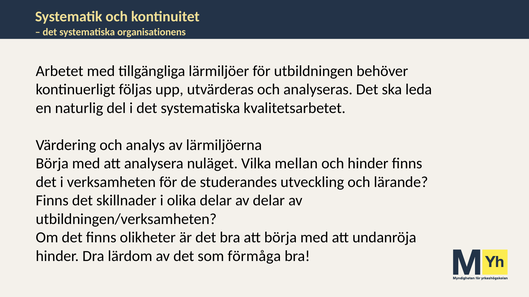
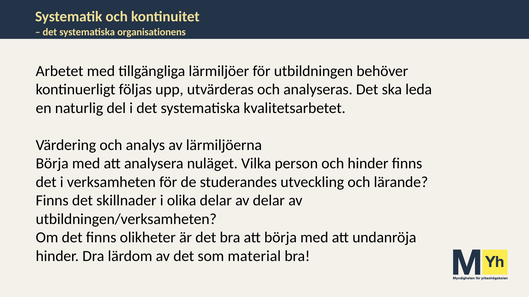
mellan: mellan -> person
förmåga: förmåga -> material
